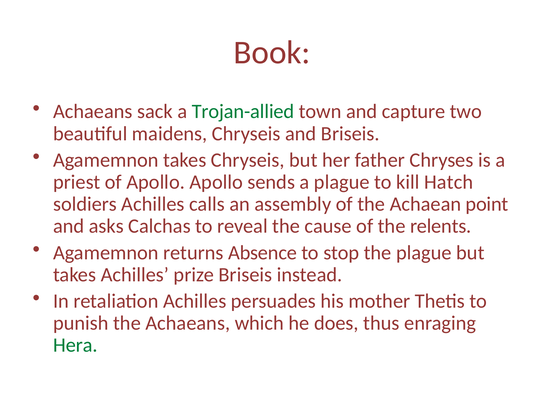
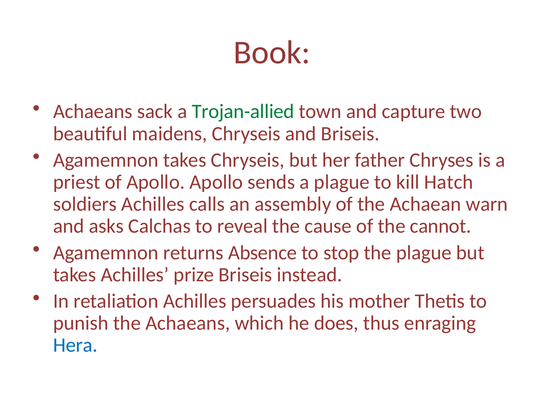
point: point -> warn
relents: relents -> cannot
Hera colour: green -> blue
